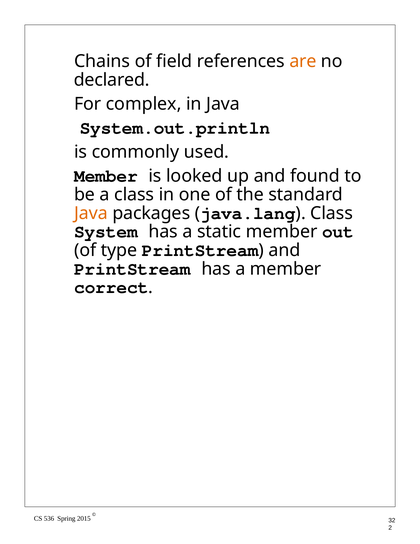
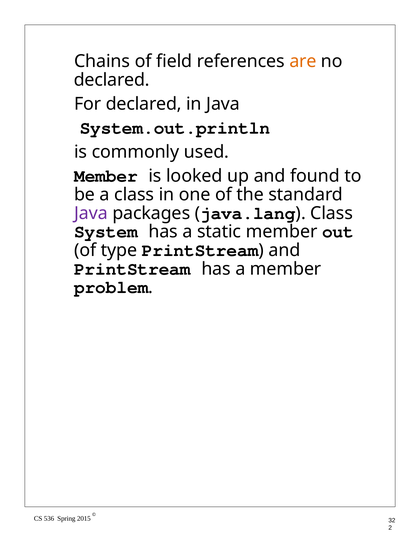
For complex: complex -> declared
Java at (91, 213) colour: orange -> purple
correct: correct -> problem
